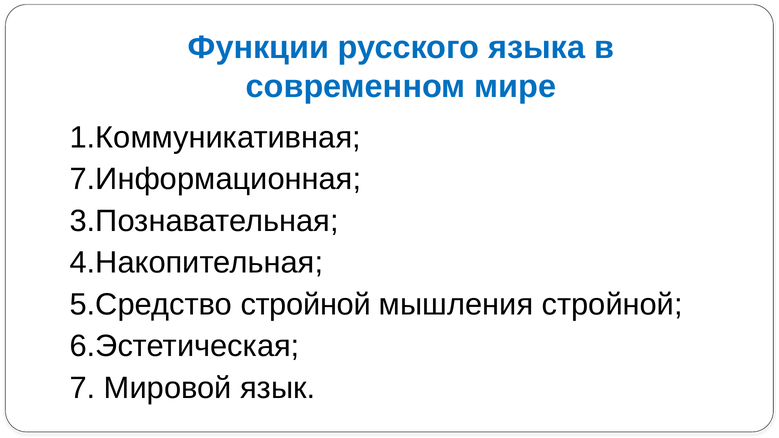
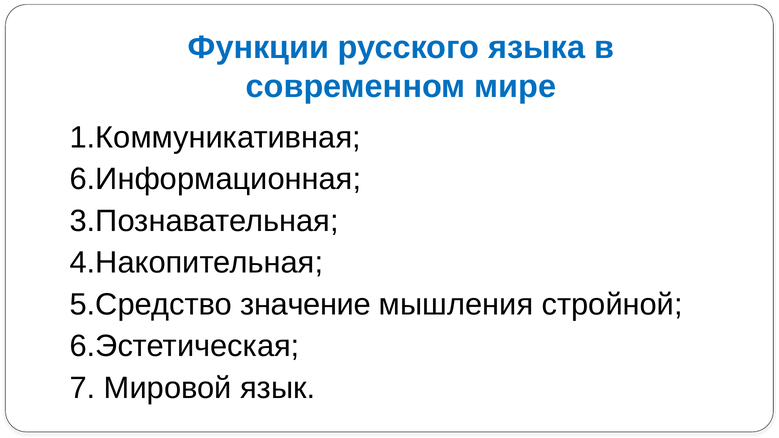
7.Информационная: 7.Информационная -> 6.Информационная
5.Средство стройной: стройной -> значение
